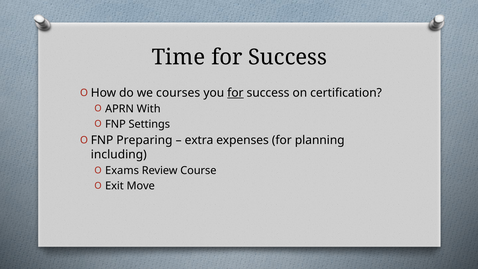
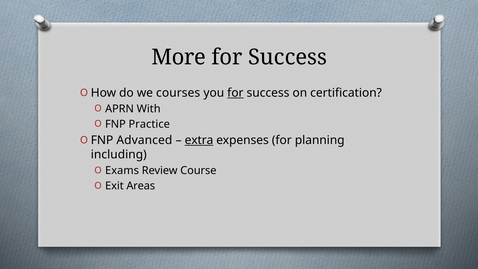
Time: Time -> More
Settings: Settings -> Practice
Preparing: Preparing -> Advanced
extra underline: none -> present
Move: Move -> Areas
